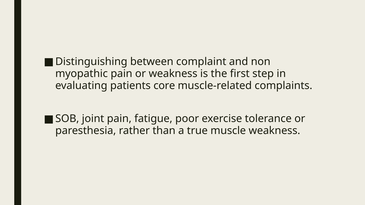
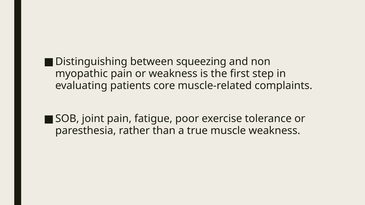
complaint: complaint -> squeezing
